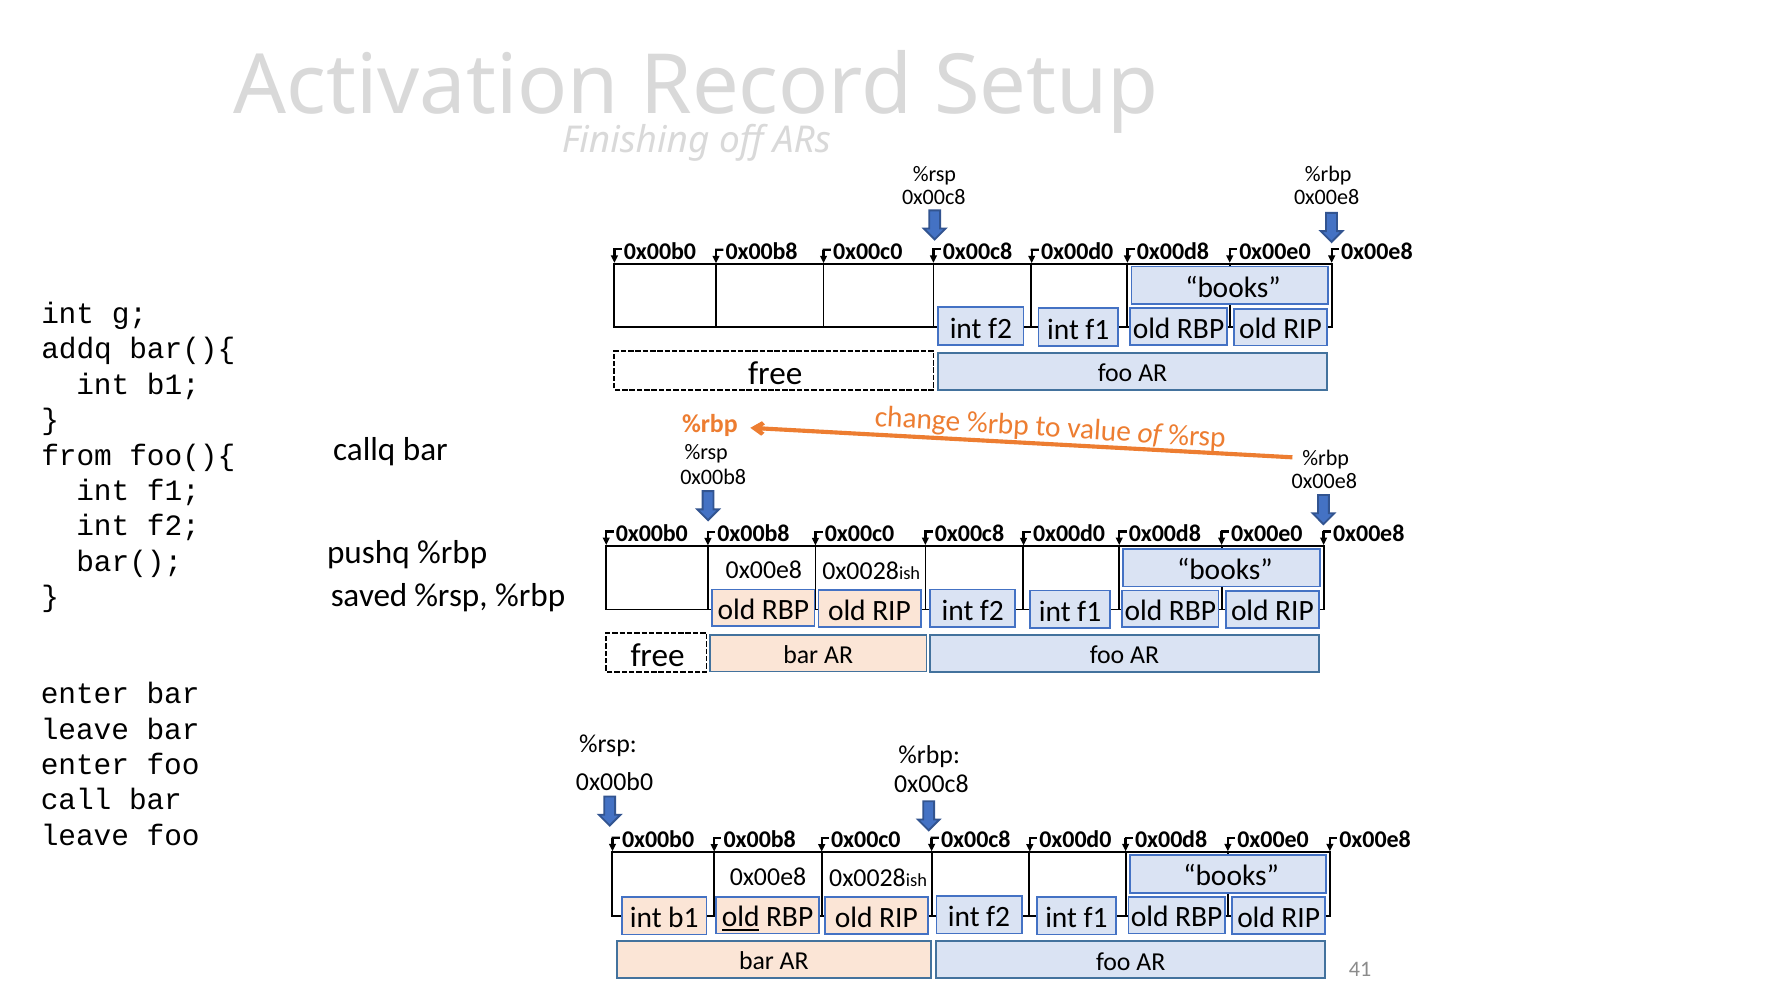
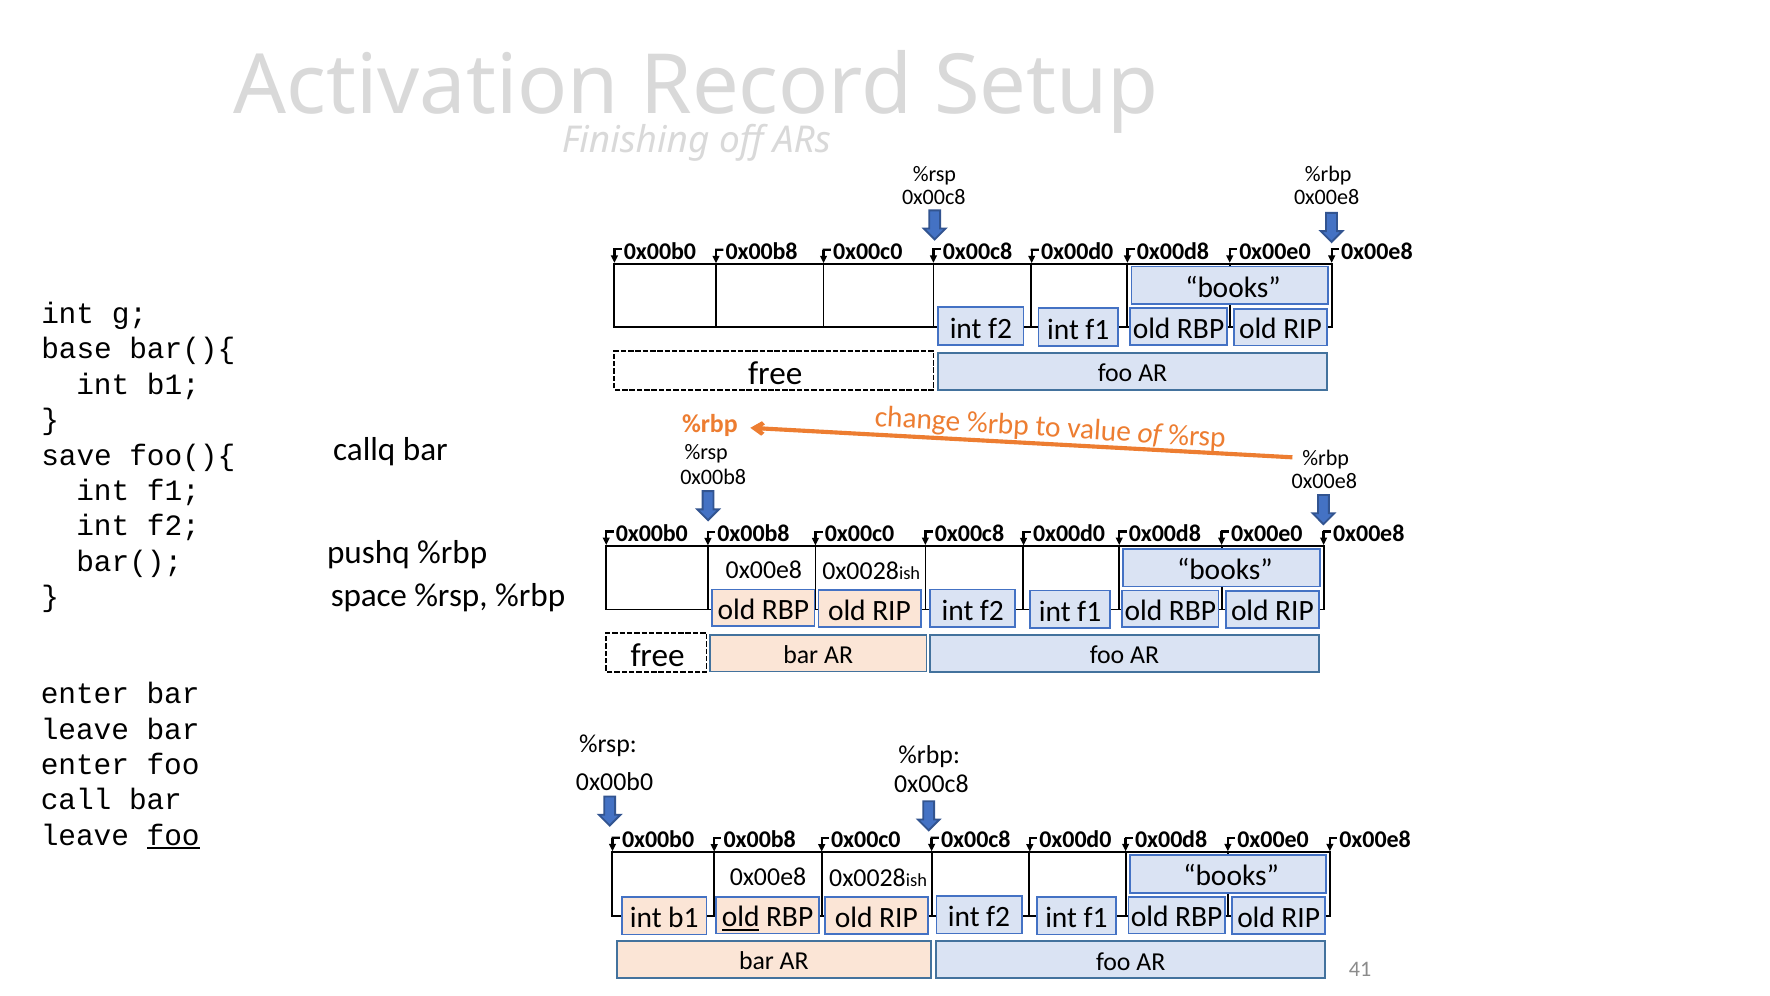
addq: addq -> base
from: from -> save
saved: saved -> space
foo at (173, 835) underline: none -> present
